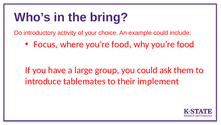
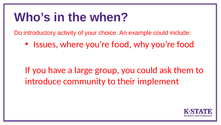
bring: bring -> when
Focus: Focus -> Issues
tablemates: tablemates -> community
